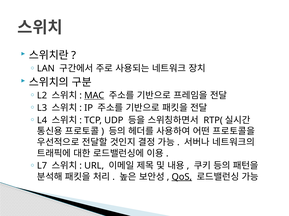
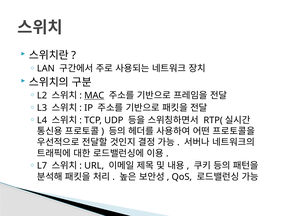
QoS underline: present -> none
